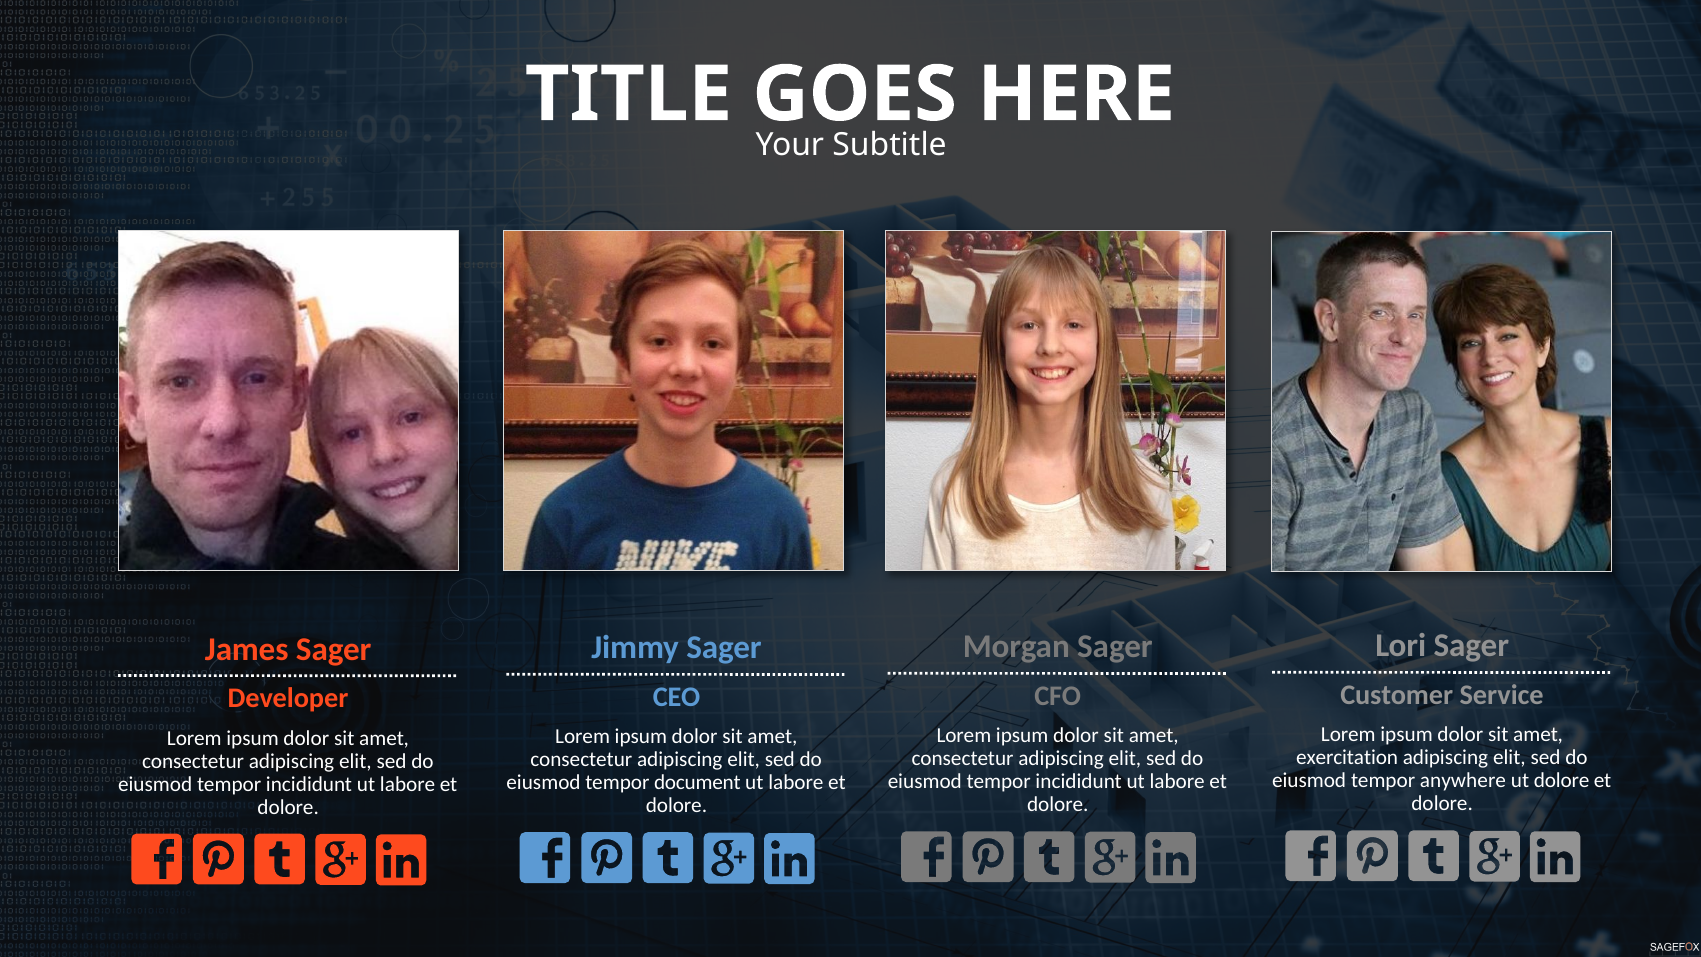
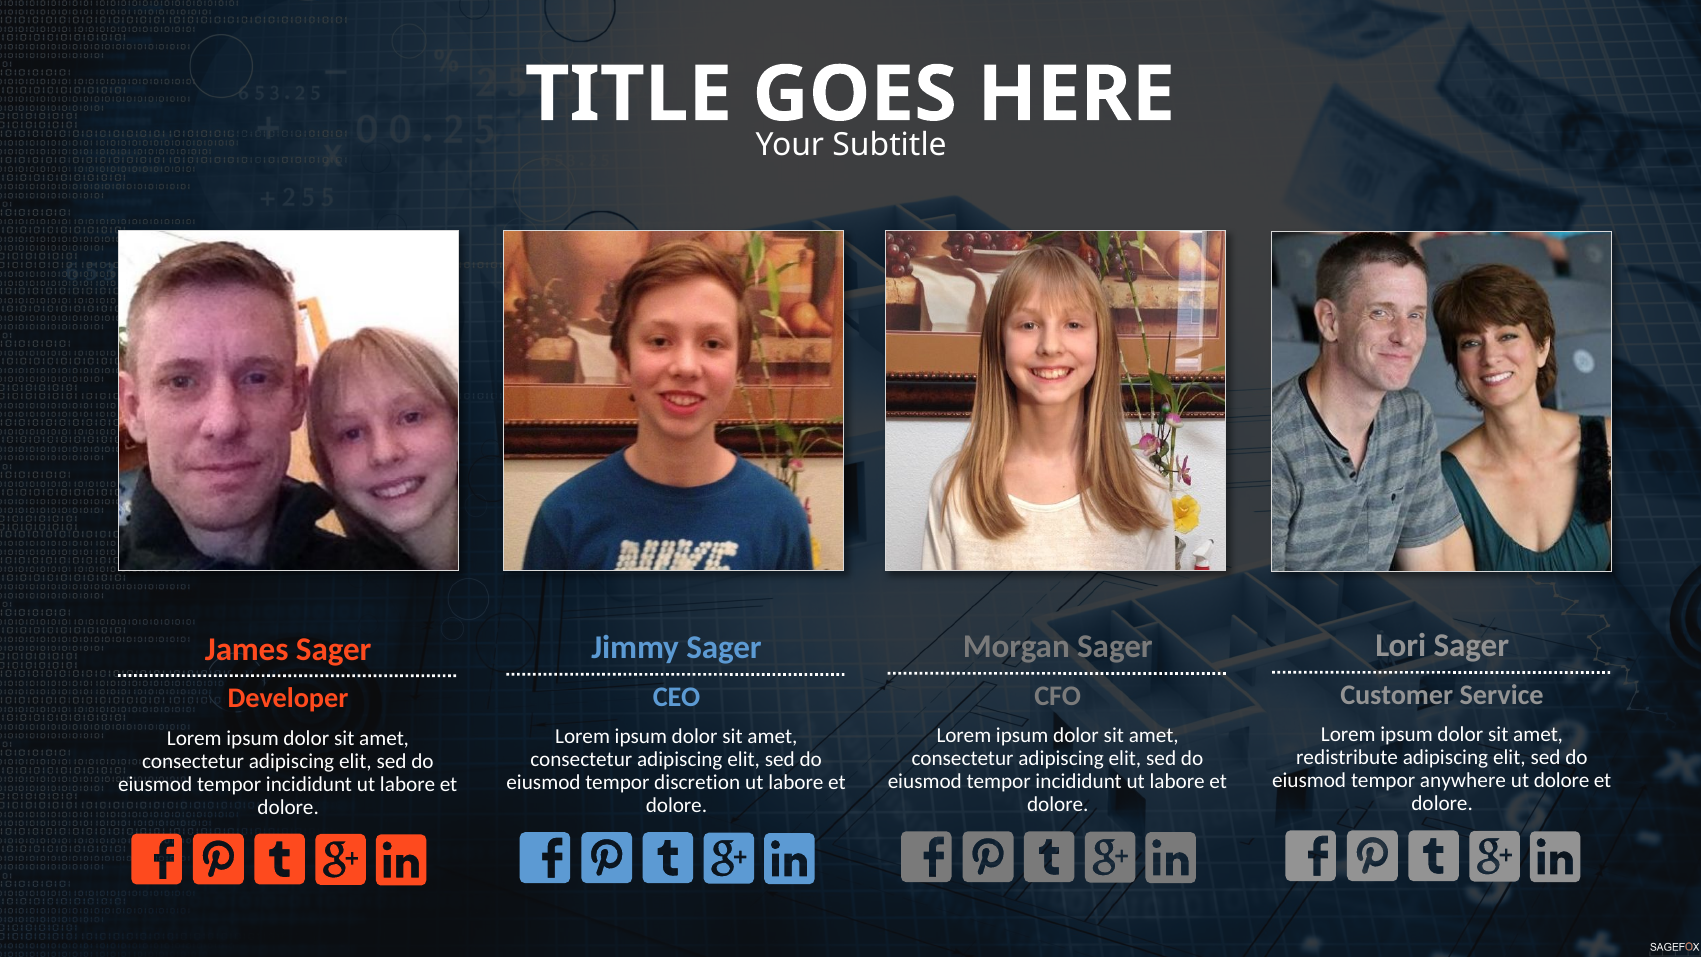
exercitation: exercitation -> redistribute
document: document -> discretion
